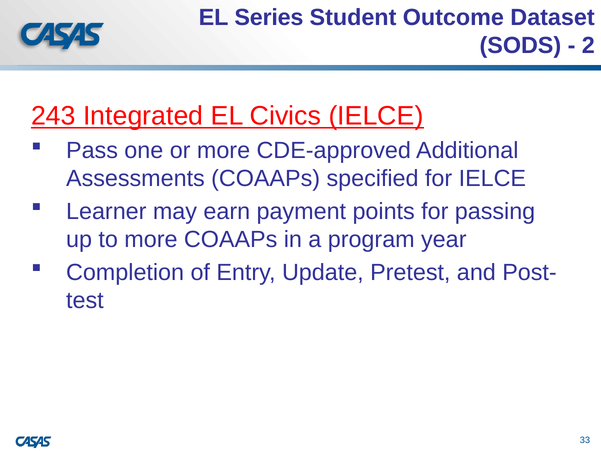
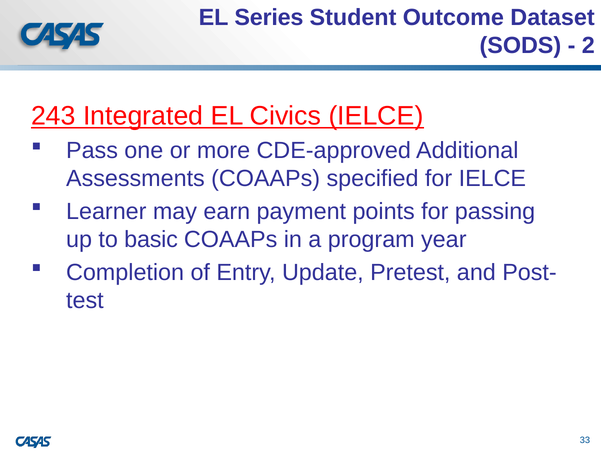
to more: more -> basic
